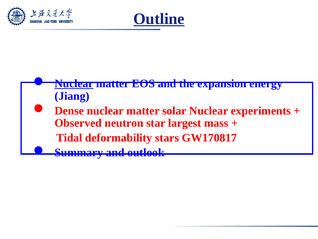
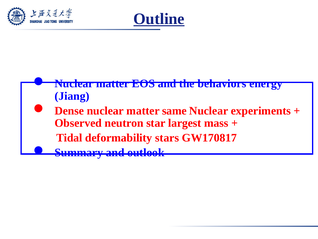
Nuclear at (74, 83) underline: present -> none
expansion: expansion -> behaviors
solar: solar -> same
